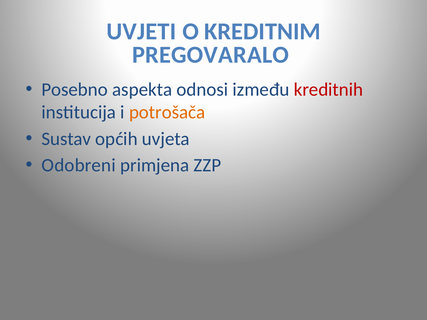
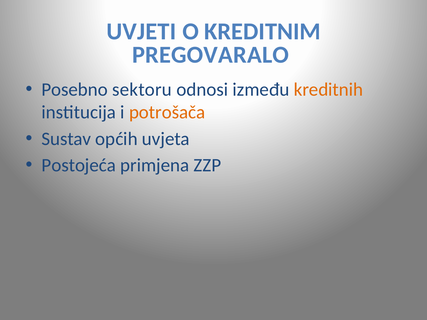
aspekta: aspekta -> sektoru
kreditnih colour: red -> orange
Odobreni: Odobreni -> Postojeća
